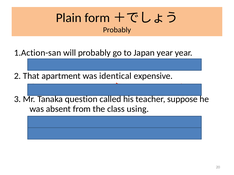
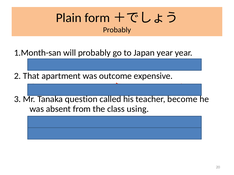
1.Action-san: 1.Action-san -> 1.Month-san
identical: identical -> outcome
suppose: suppose -> become
